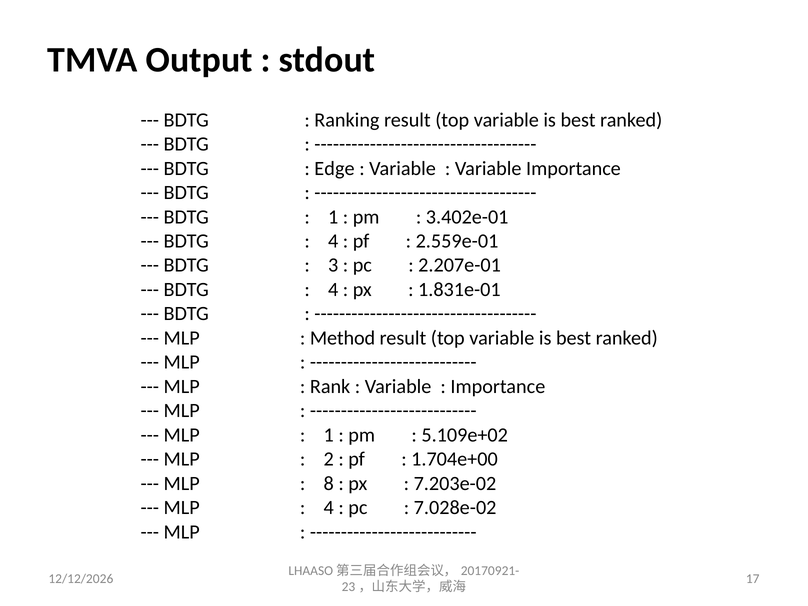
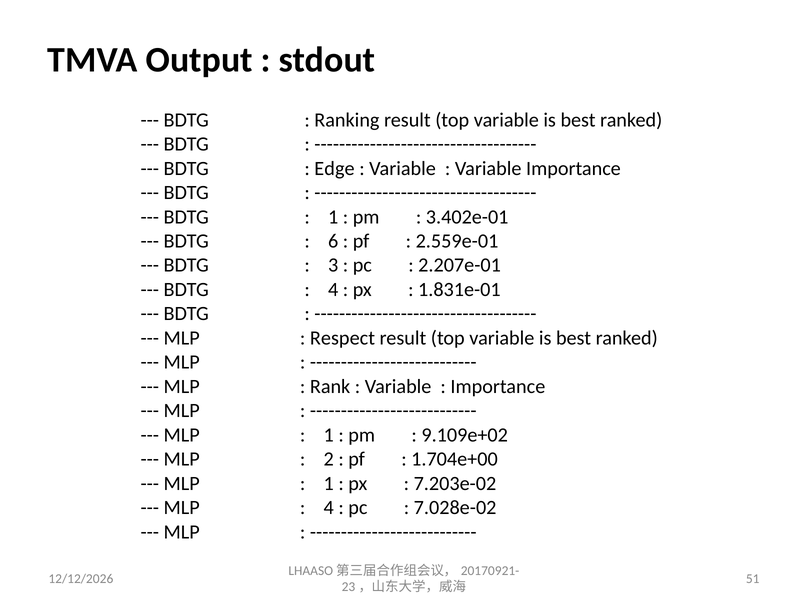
4 at (333, 241): 4 -> 6
Method: Method -> Respect
5.109e+02: 5.109e+02 -> 9.109e+02
8 at (329, 483): 8 -> 1
17: 17 -> 51
